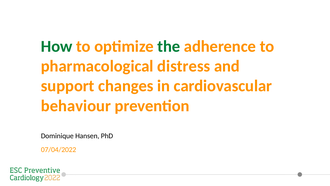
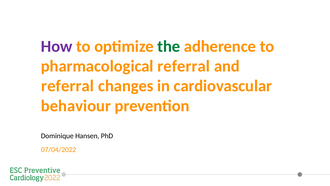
How colour: green -> purple
pharmacological distress: distress -> referral
support at (68, 86): support -> referral
